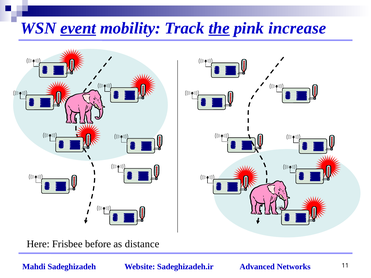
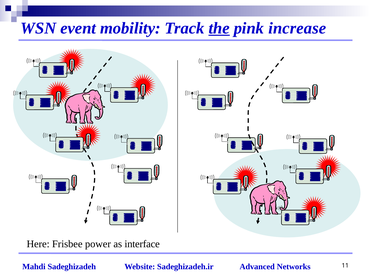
event underline: present -> none
before: before -> power
distance: distance -> interface
